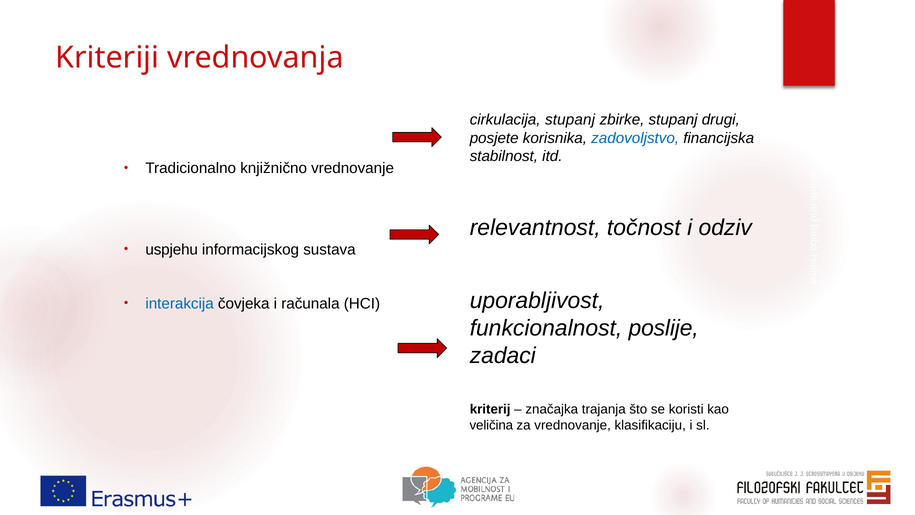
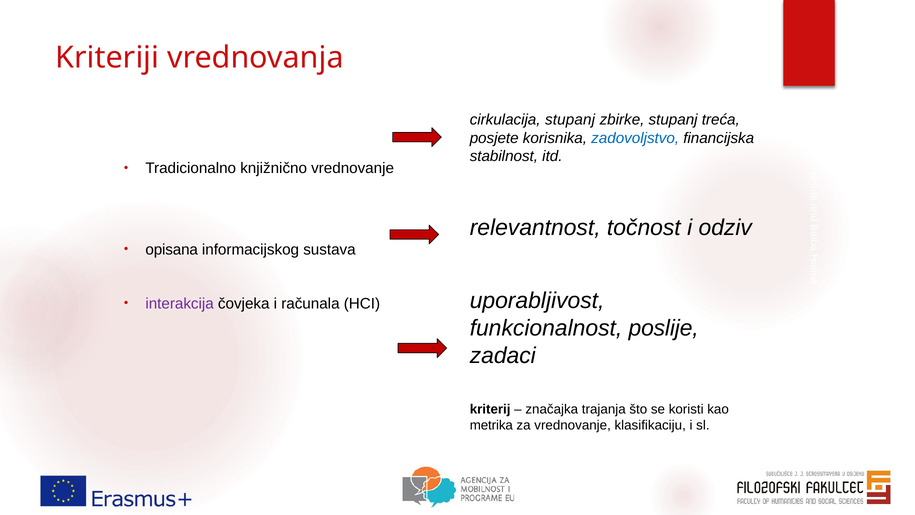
drugi: drugi -> treća
uspjehu: uspjehu -> opisana
interakcija colour: blue -> purple
veličina: veličina -> metrika
